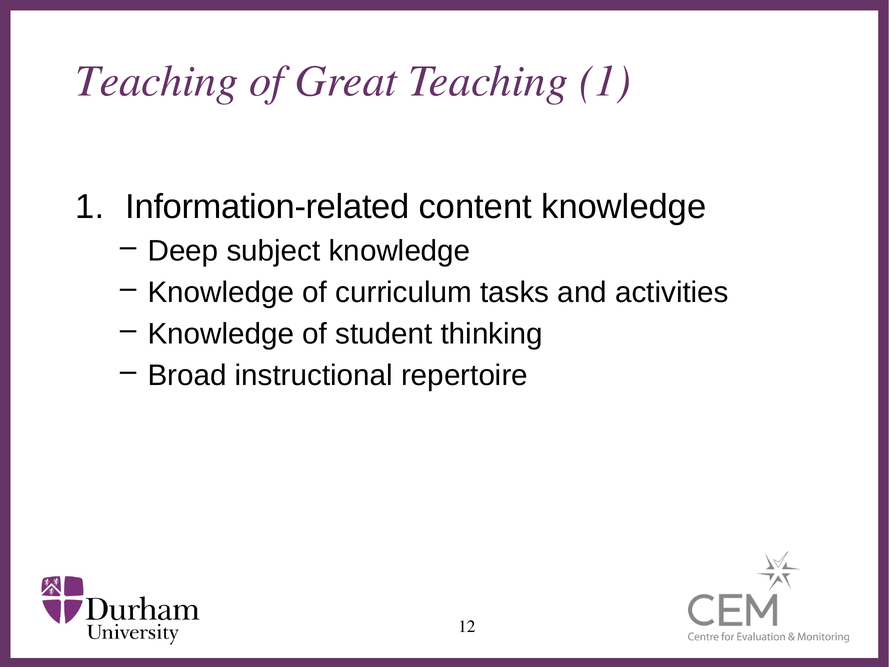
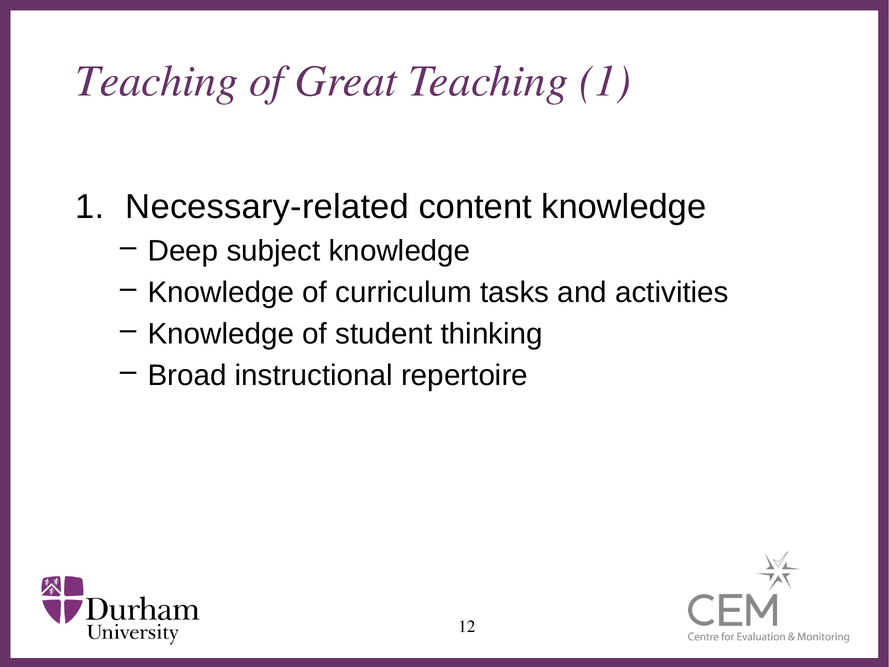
Information-related: Information-related -> Necessary-related
